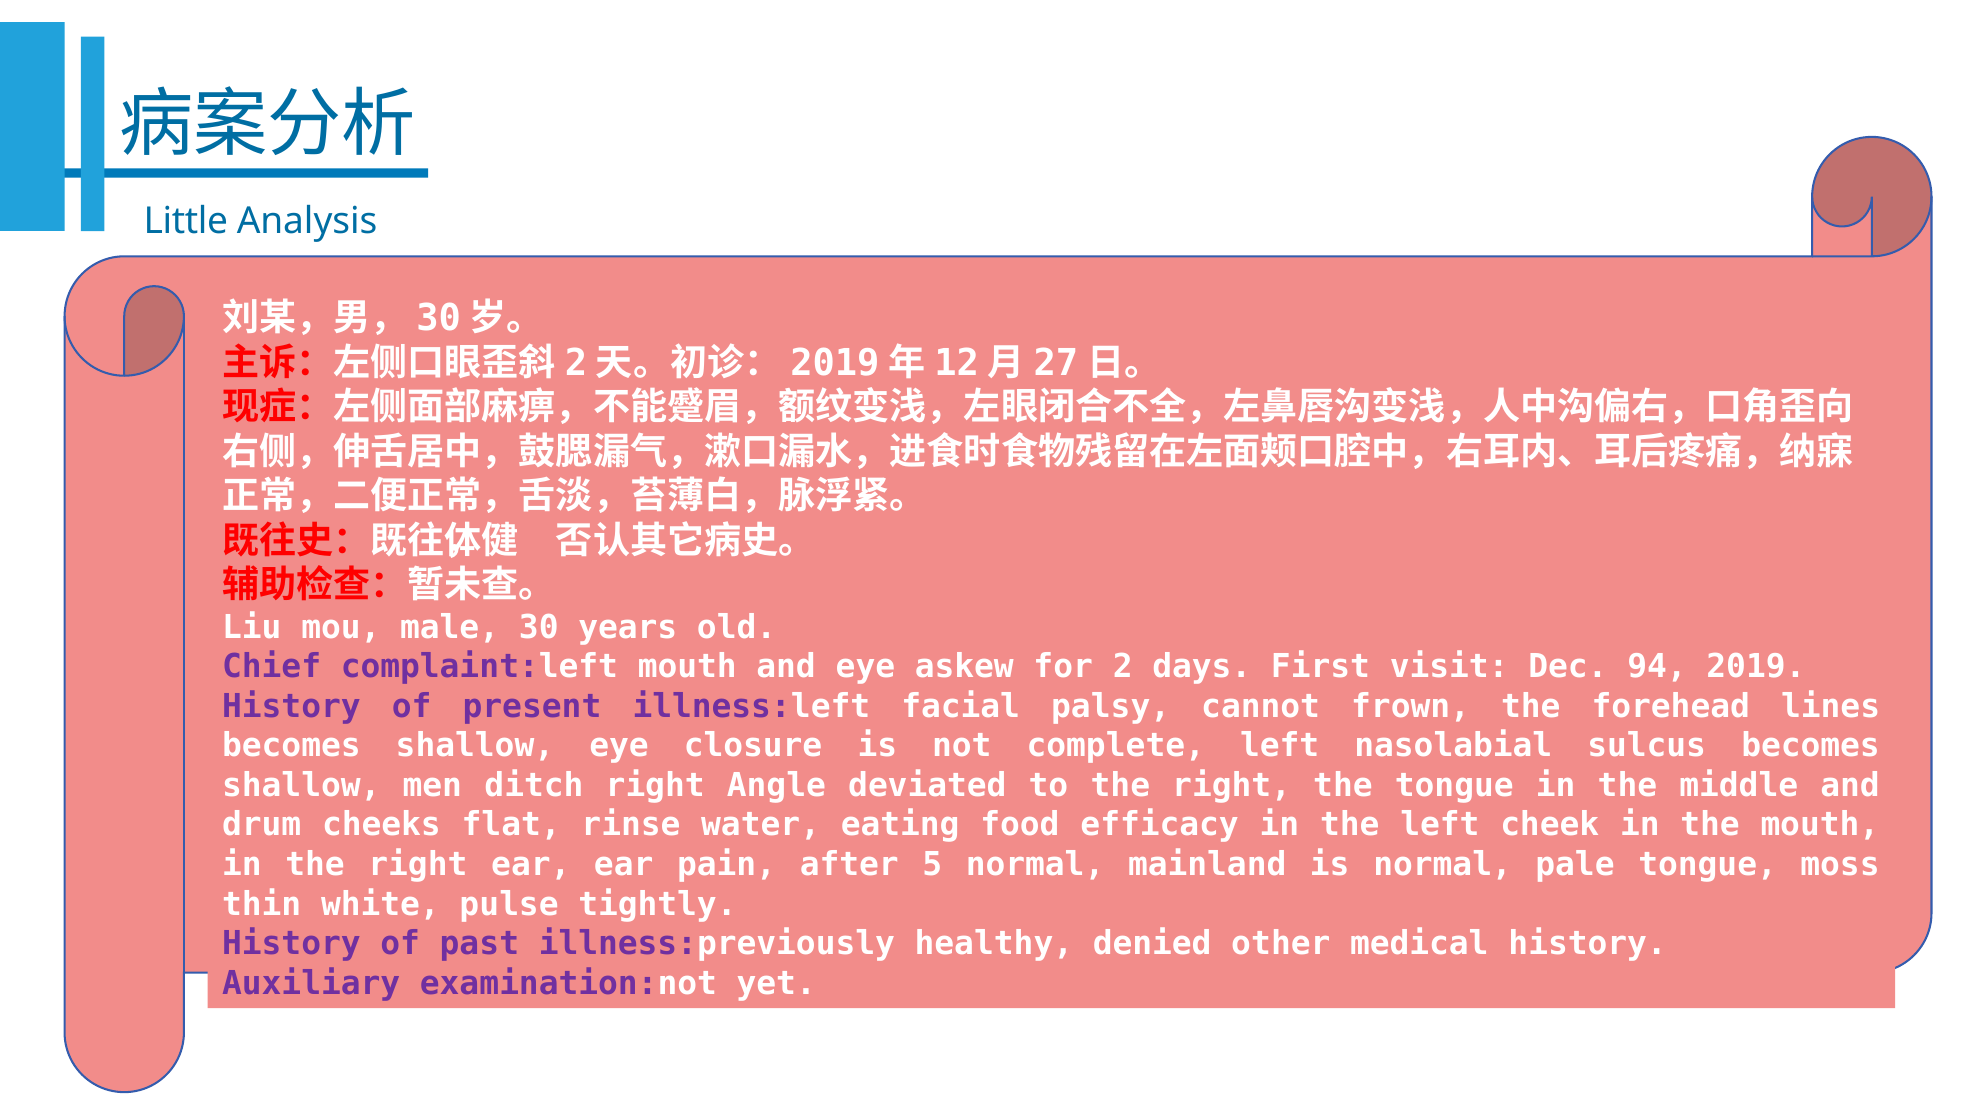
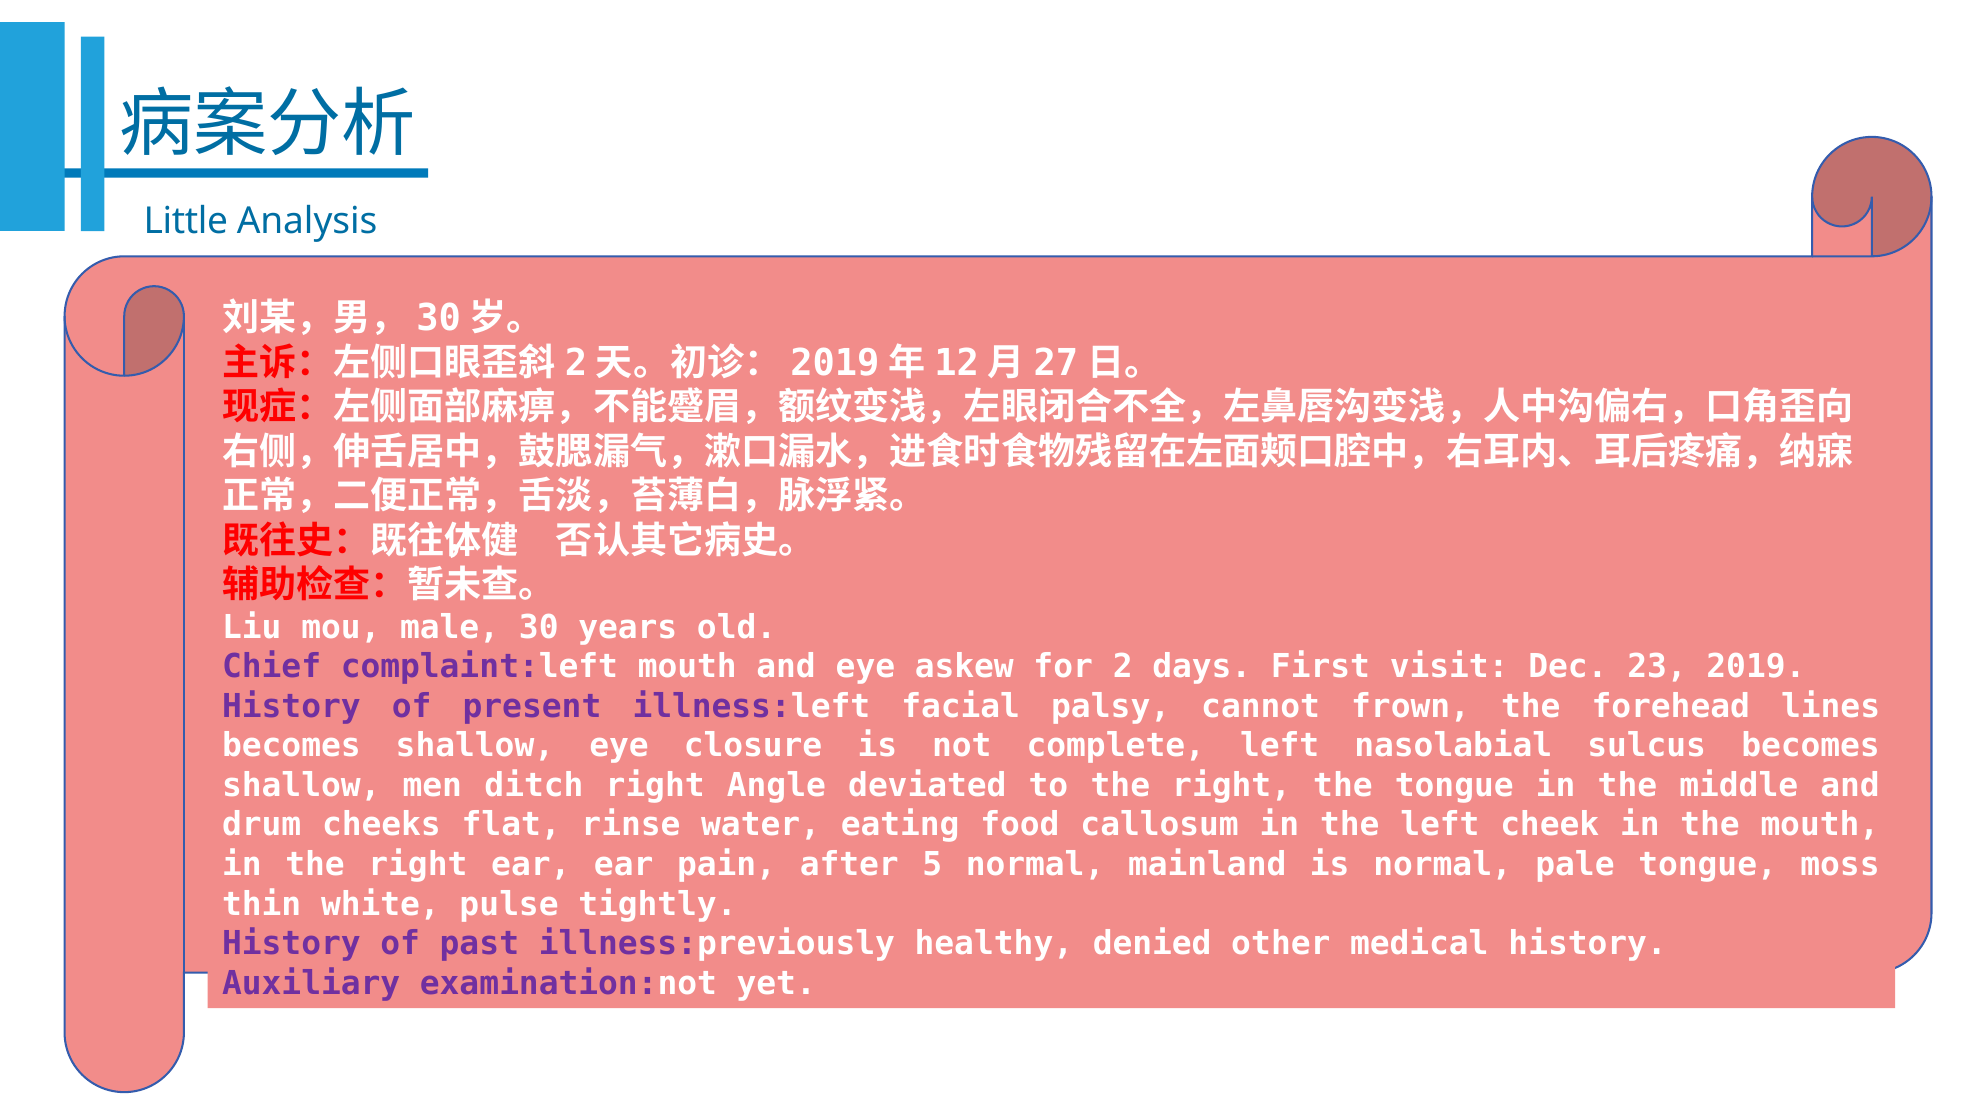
94: 94 -> 23
efficacy: efficacy -> callosum
